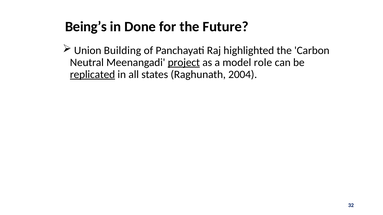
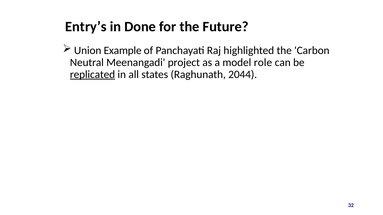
Being’s: Being’s -> Entry’s
Building: Building -> Example
project underline: present -> none
2004: 2004 -> 2044
